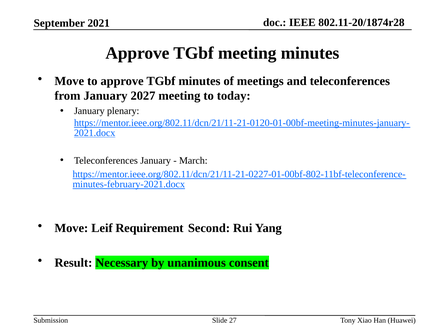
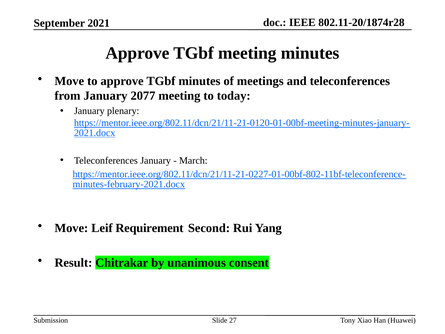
2027: 2027 -> 2077
Necessary: Necessary -> Chitrakar
